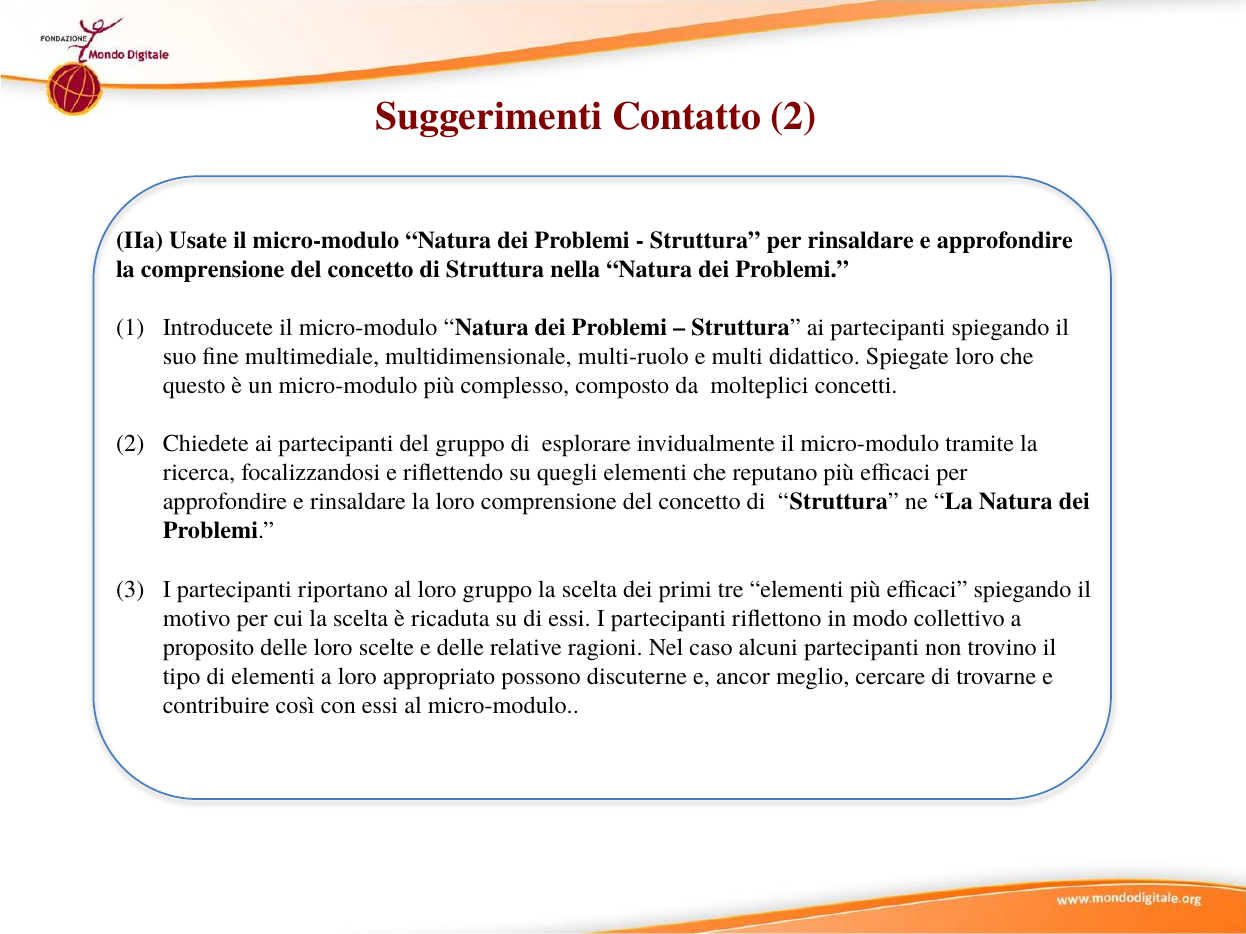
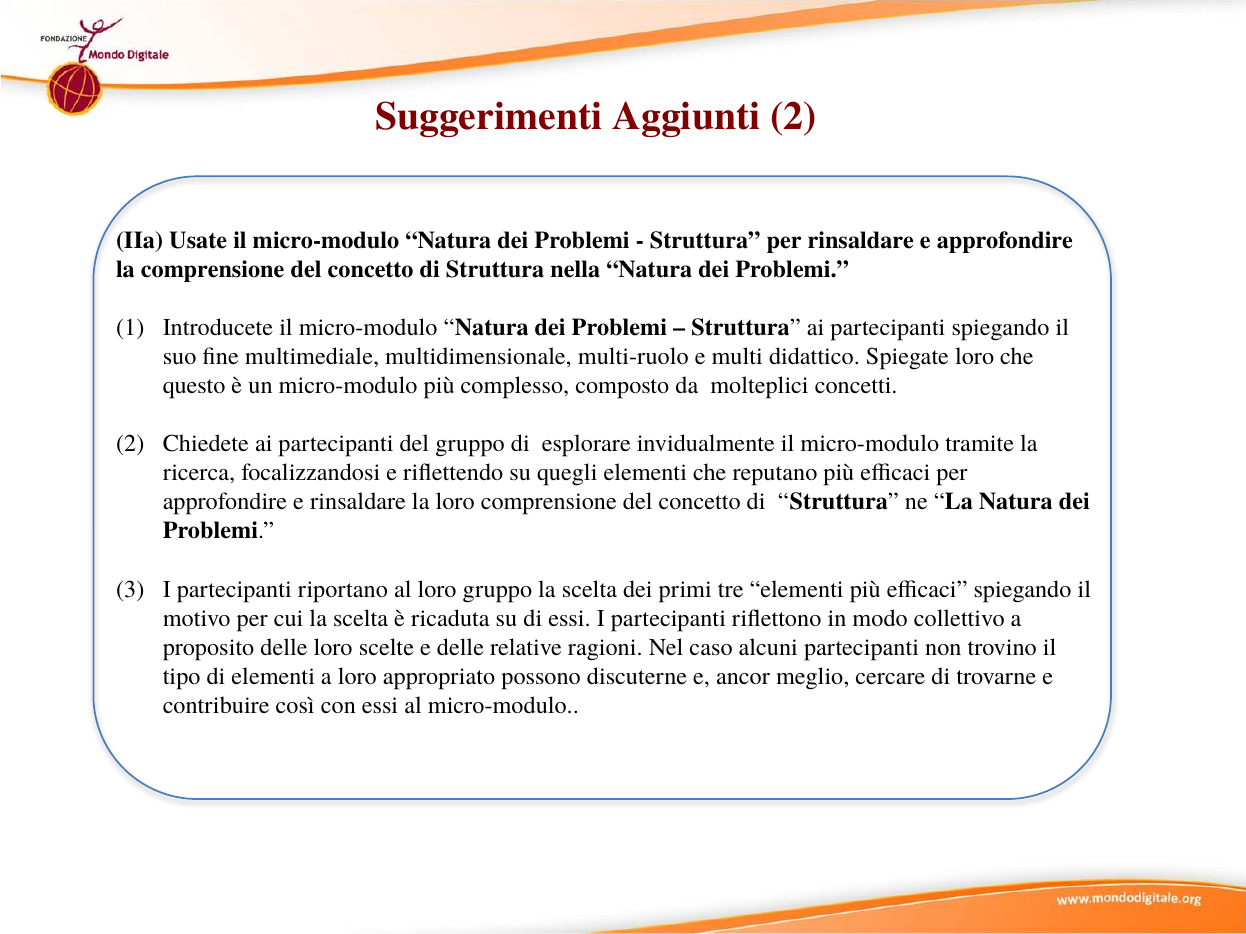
Contatto: Contatto -> Aggiunti
